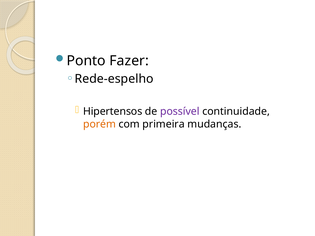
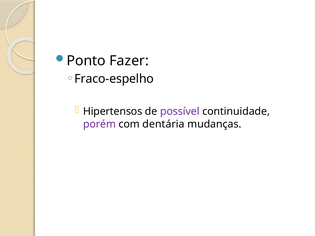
Rede-espelho: Rede-espelho -> Fraco-espelho
porém colour: orange -> purple
primeira: primeira -> dentária
